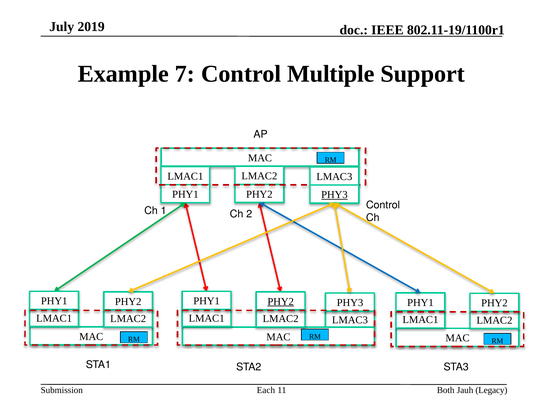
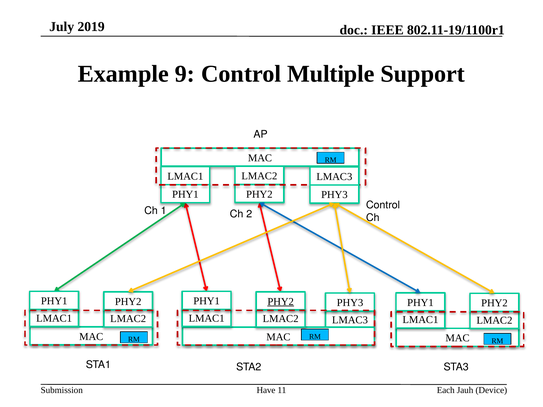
7: 7 -> 9
PHY3 at (334, 195) underline: present -> none
Each: Each -> Have
Both: Both -> Each
Legacy: Legacy -> Device
